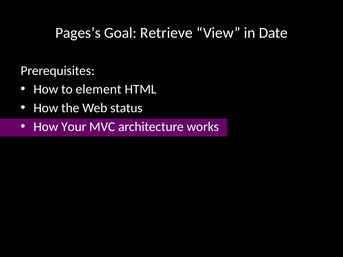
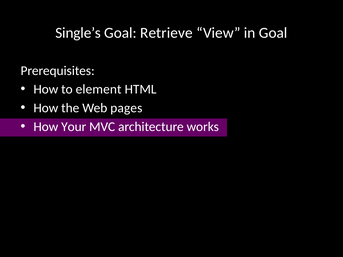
Pages’s: Pages’s -> Single’s
in Date: Date -> Goal
status: status -> pages
